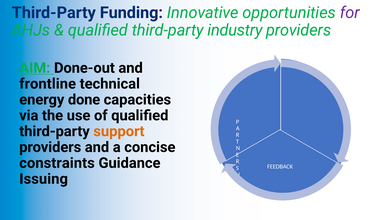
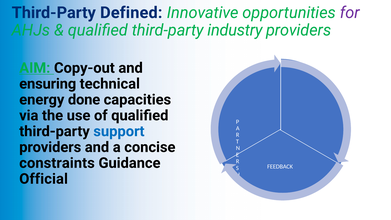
Funding: Funding -> Defined
Done-out: Done-out -> Copy-out
frontline: frontline -> ensuring
support colour: orange -> blue
Issuing: Issuing -> Official
